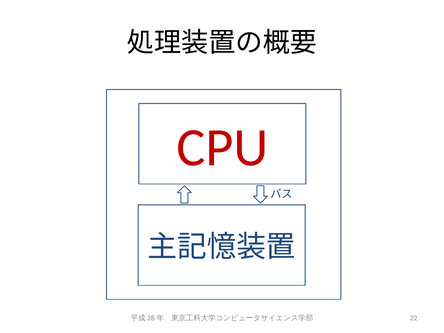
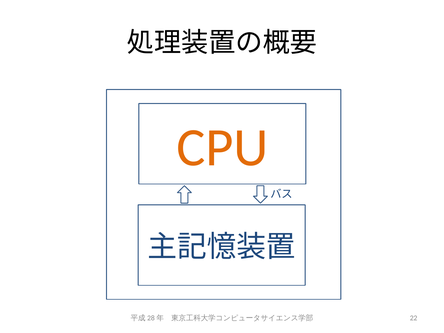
CPU colour: red -> orange
